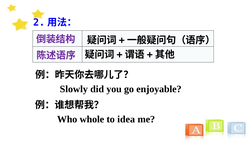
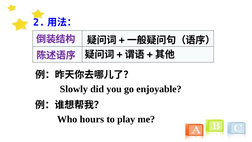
whole: whole -> hours
idea: idea -> play
